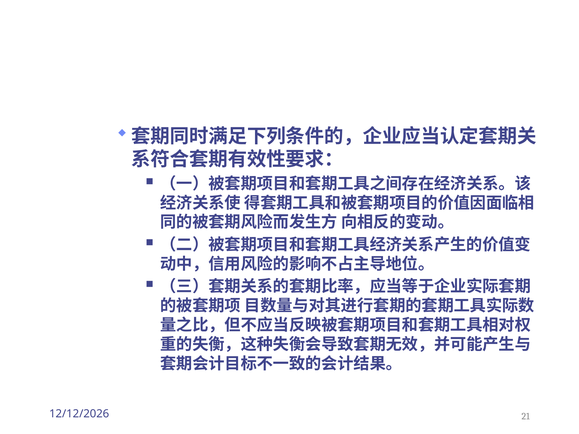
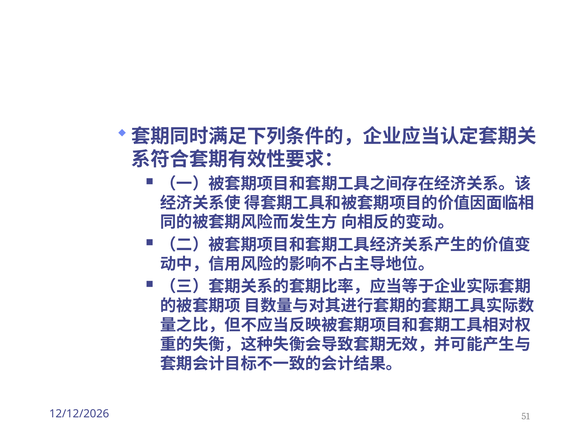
21: 21 -> 51
